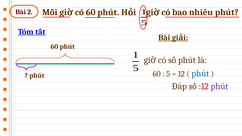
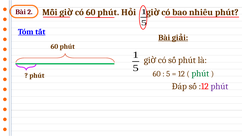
phút at (200, 74) colour: blue -> green
